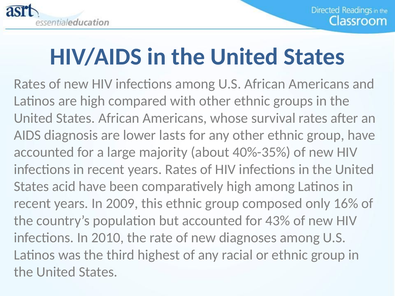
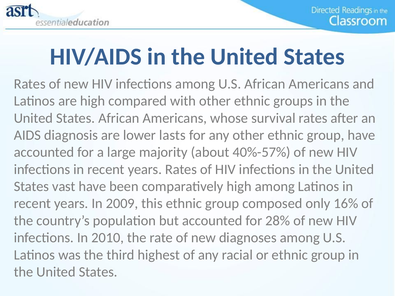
40%-35%: 40%-35% -> 40%-57%
acid: acid -> vast
43%: 43% -> 28%
